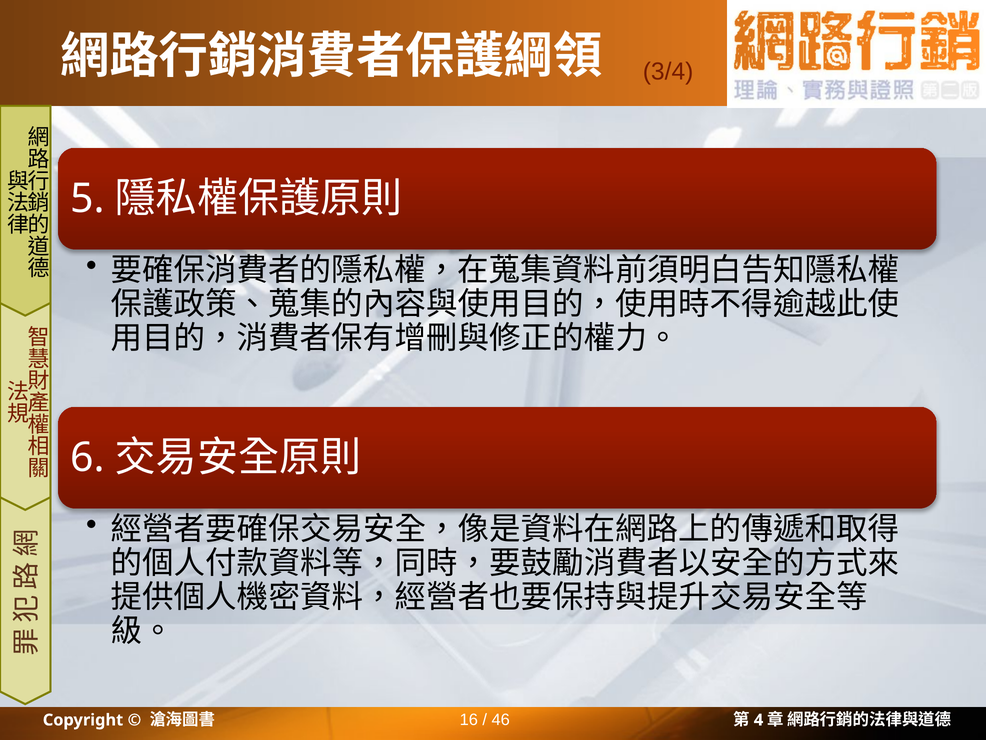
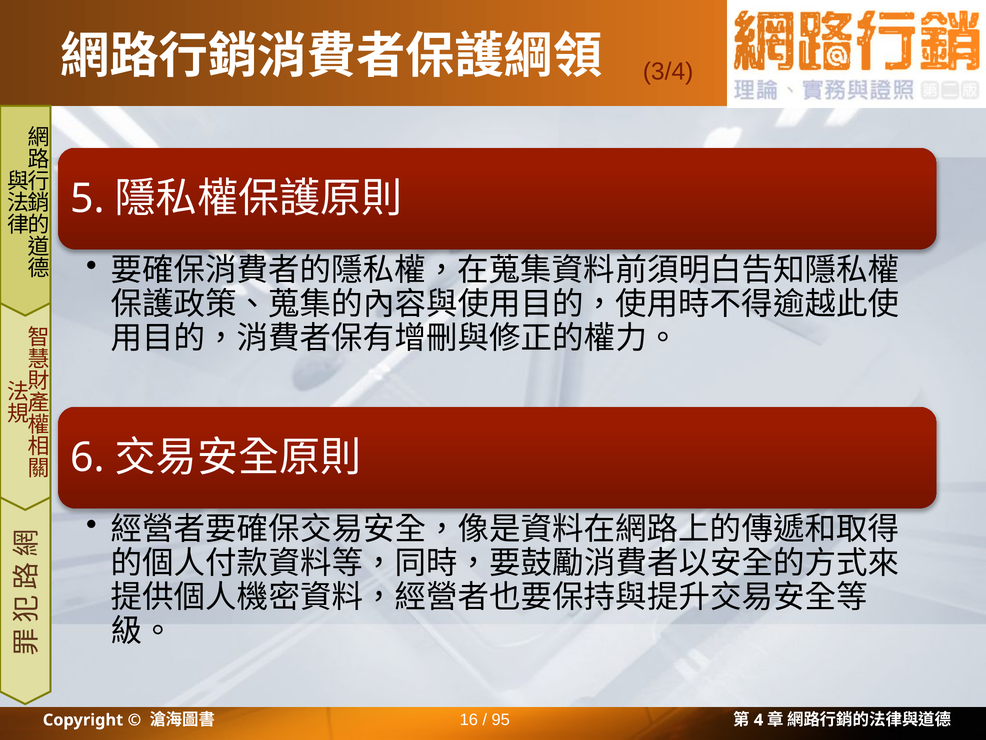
46: 46 -> 95
